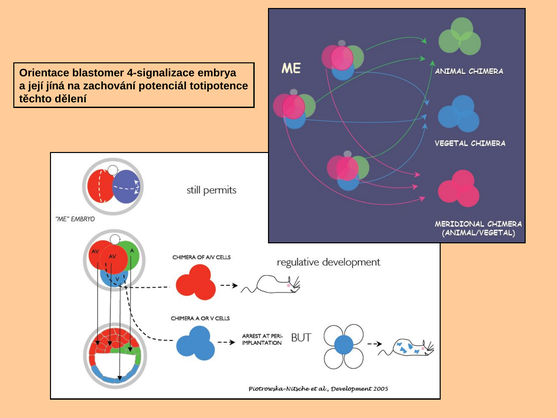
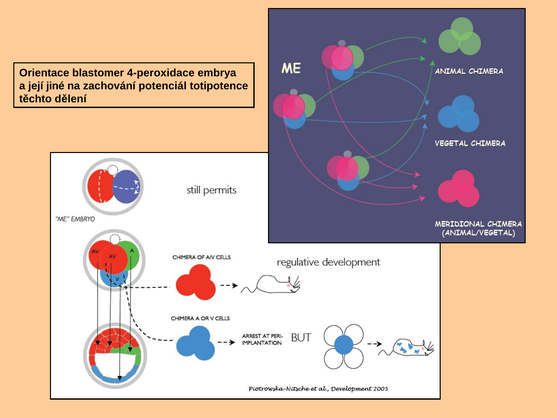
4-signalizace: 4-signalizace -> 4-peroxidace
jíná: jíná -> jiné
